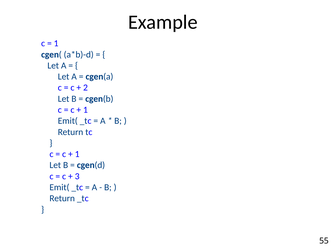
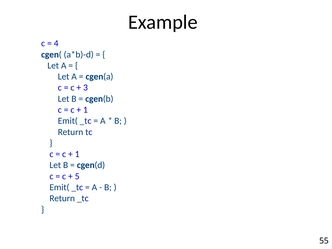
1 at (56, 43): 1 -> 4
2: 2 -> 3
3: 3 -> 5
